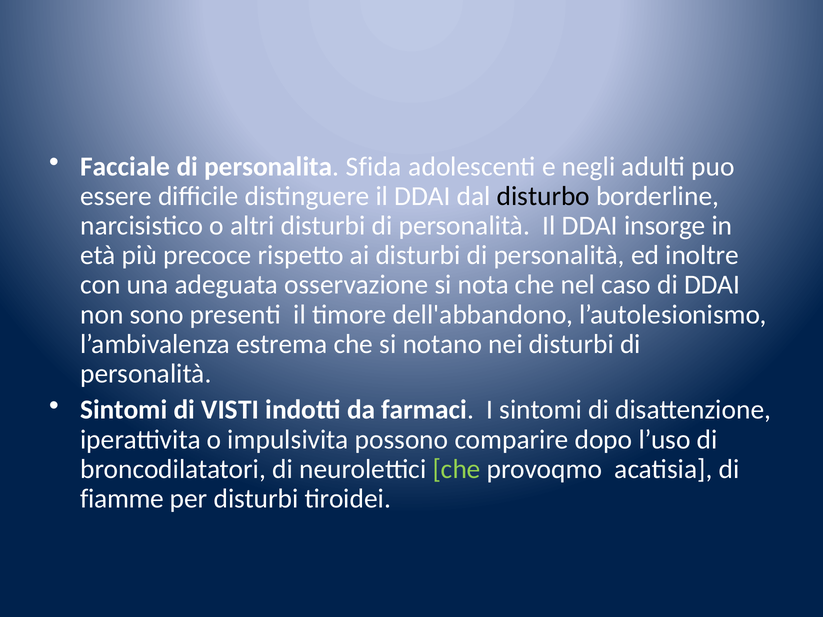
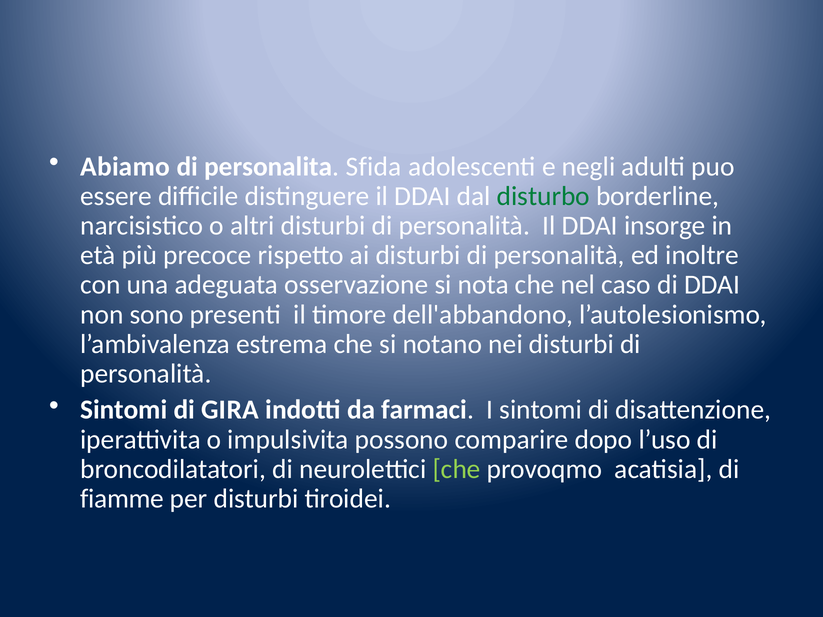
Facciale: Facciale -> Abiamo
disturbo colour: black -> green
VISTI: VISTI -> GIRA
